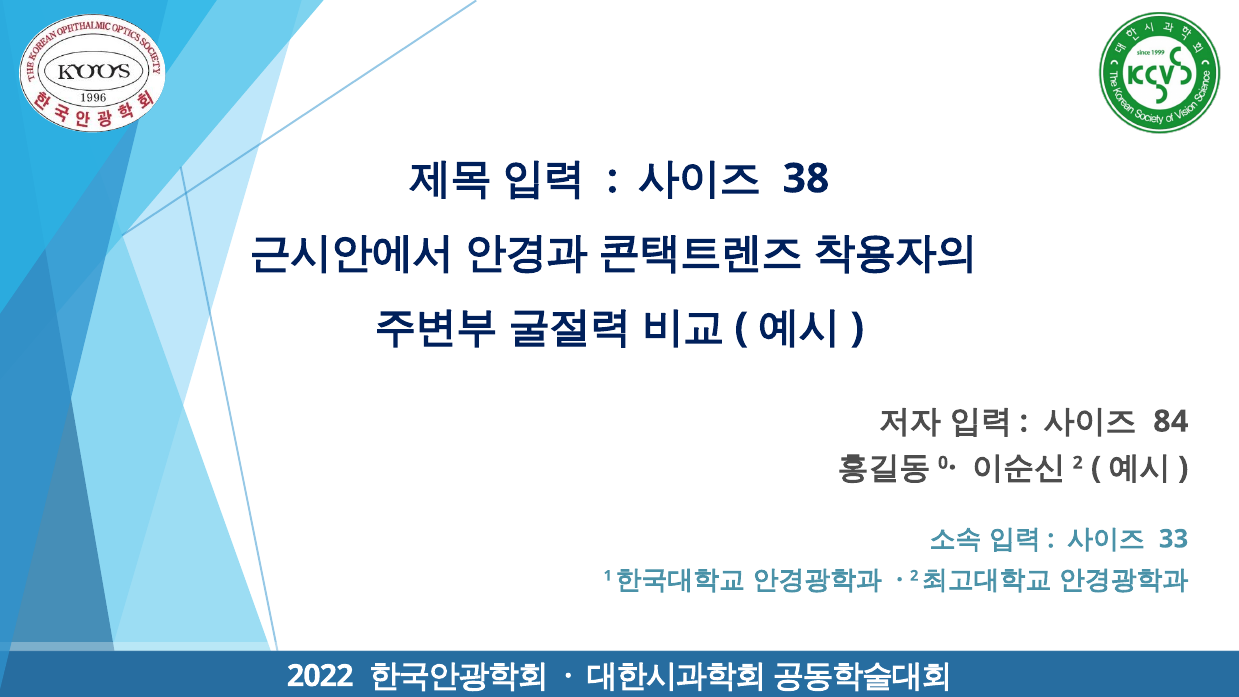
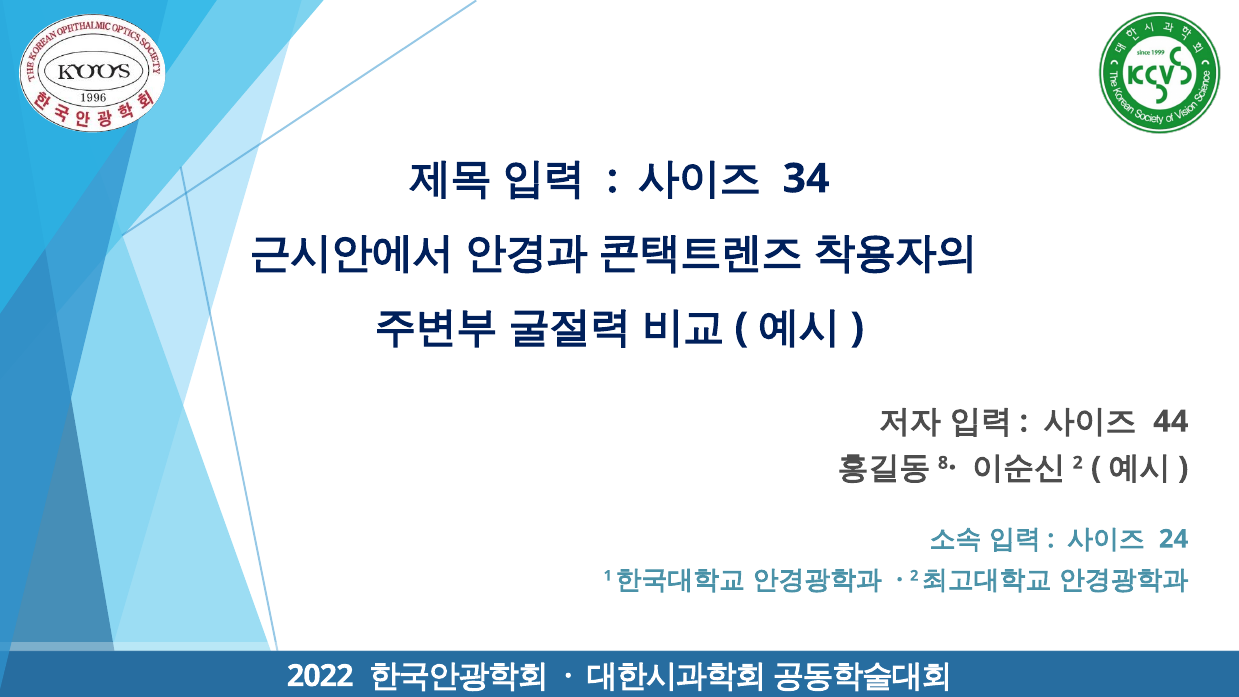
38: 38 -> 34
84: 84 -> 44
0: 0 -> 8
33: 33 -> 24
